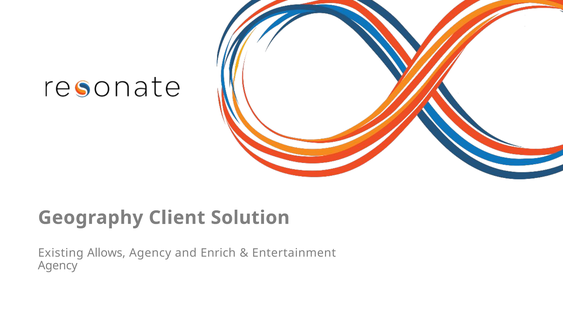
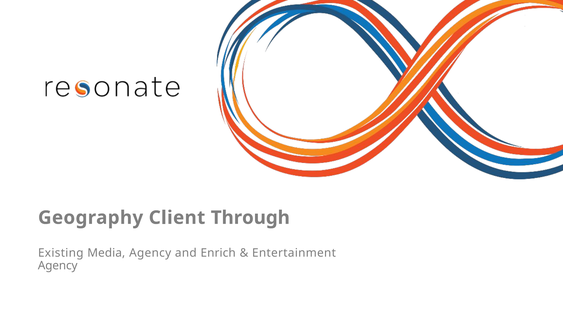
Solution: Solution -> Through
Allows: Allows -> Media
